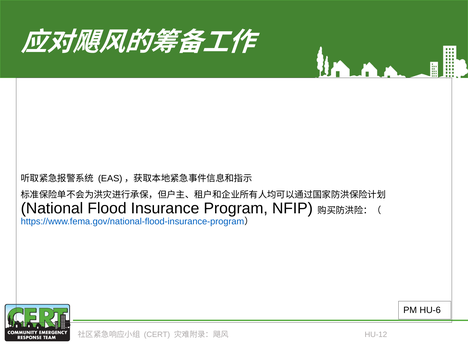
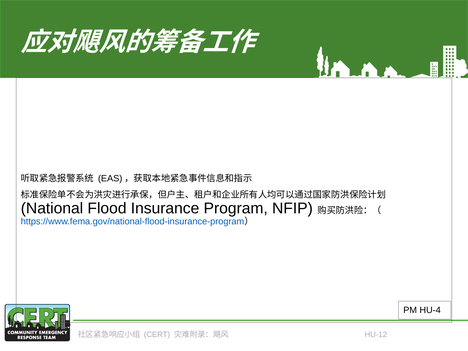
HU-6: HU-6 -> HU-4
